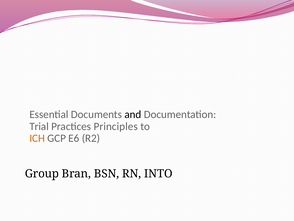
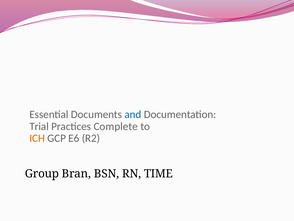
and colour: black -> blue
Principles: Principles -> Complete
INTO: INTO -> TIME
